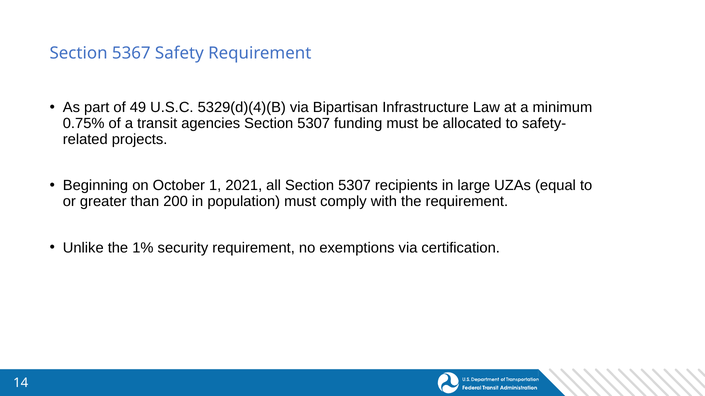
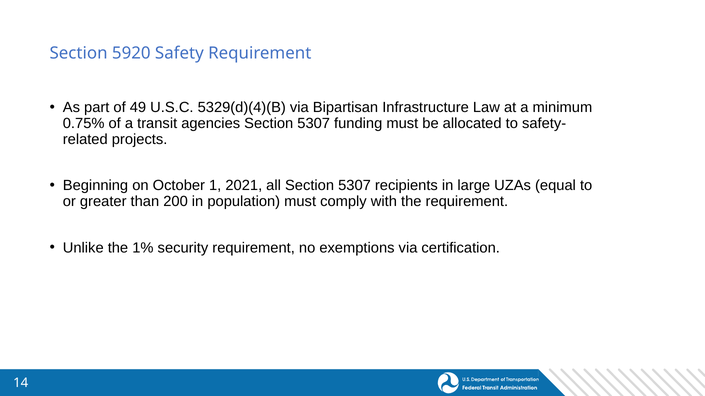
5367: 5367 -> 5920
